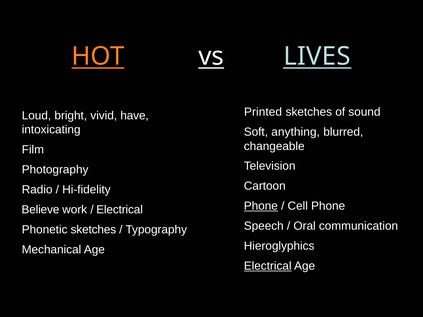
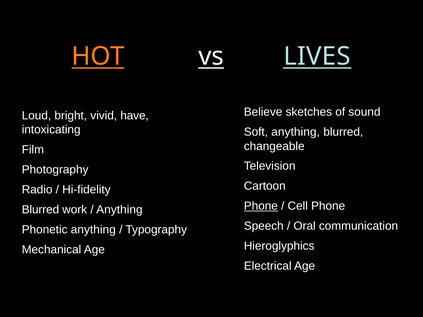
Printed: Printed -> Believe
Believe at (40, 210): Believe -> Blurred
Electrical at (120, 210): Electrical -> Anything
Phonetic sketches: sketches -> anything
Electrical at (268, 266) underline: present -> none
